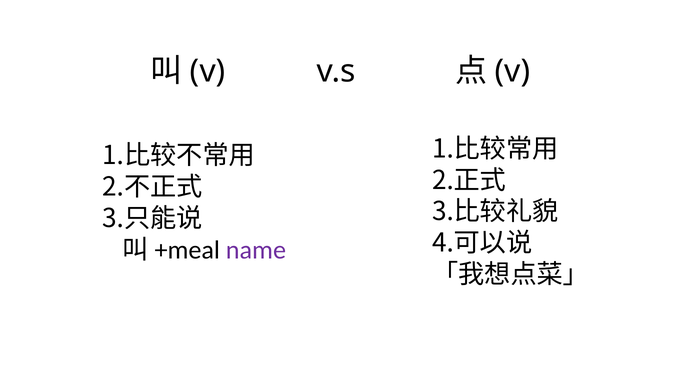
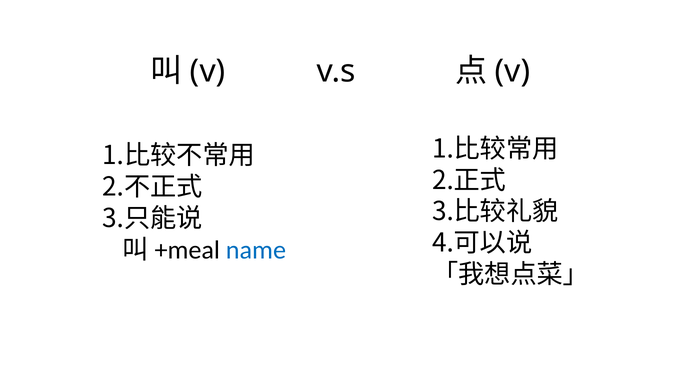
name colour: purple -> blue
